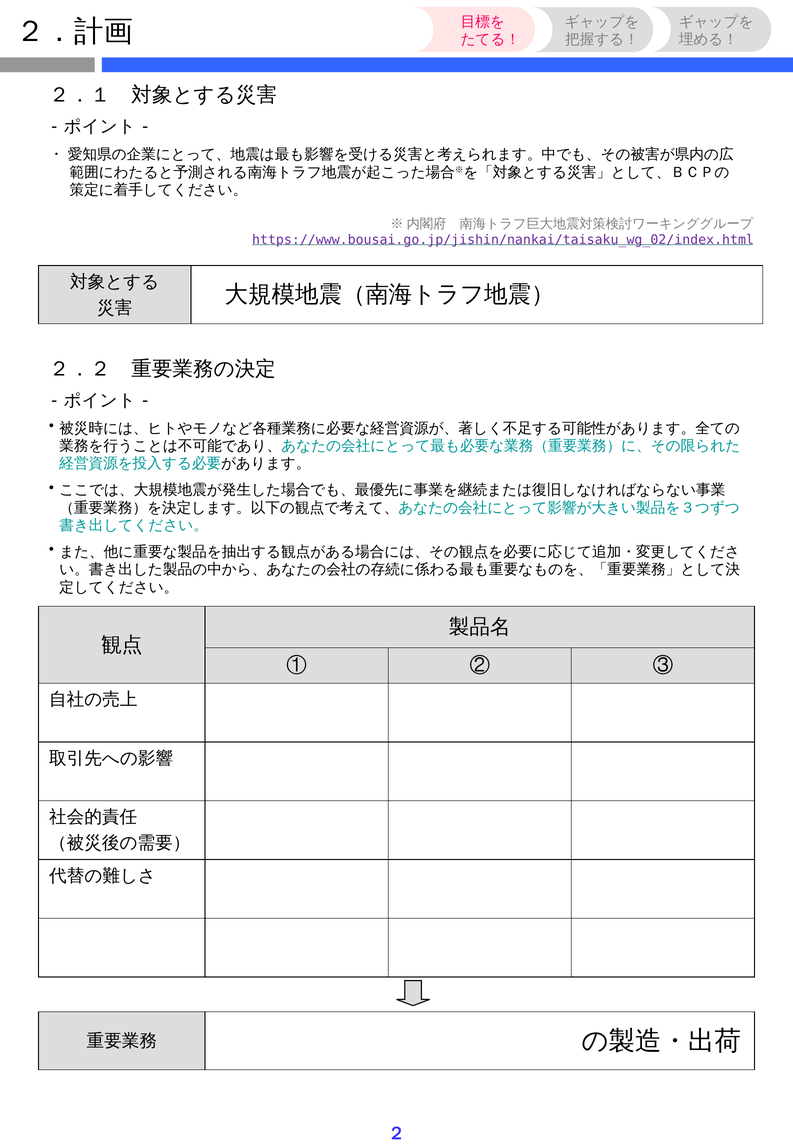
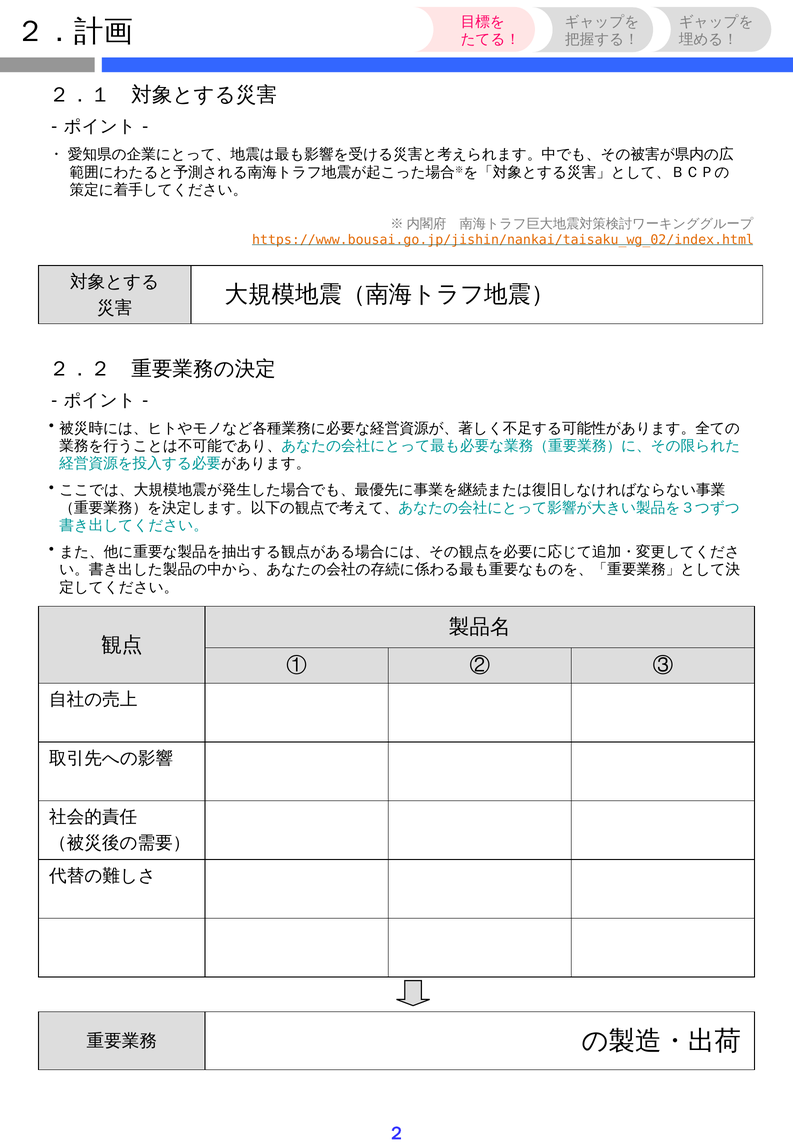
https://www.bousai.go.jp/jishin/nankai/taisaku_wg_02/index.html colour: purple -> orange
